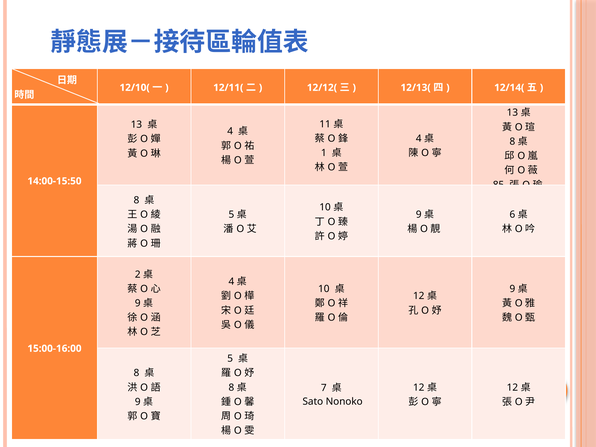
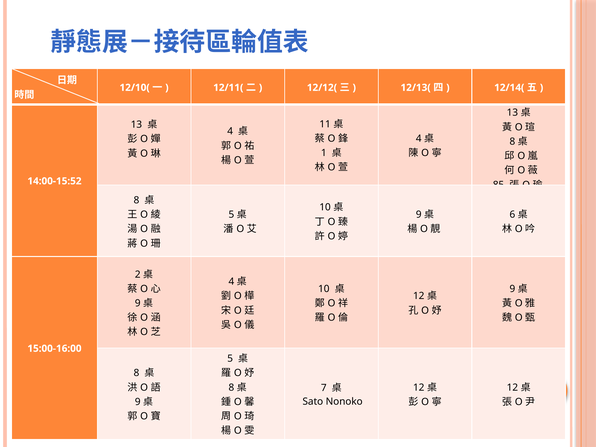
14:00-15:50: 14:00-15:50 -> 14:00-15:52
